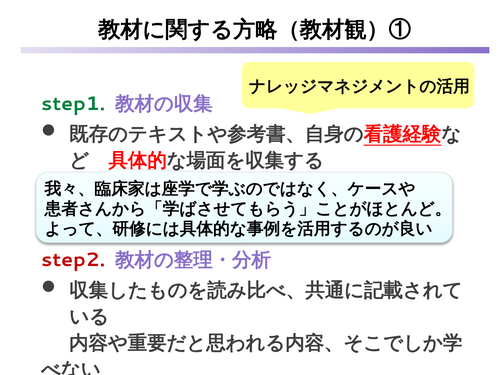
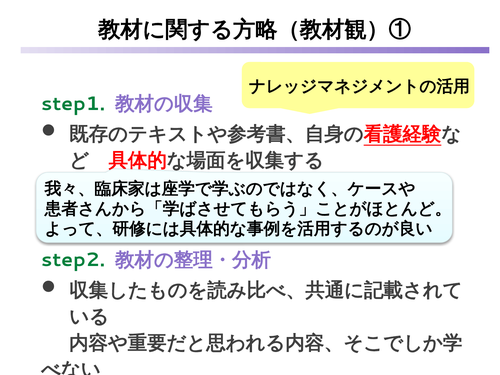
step2 colour: red -> green
